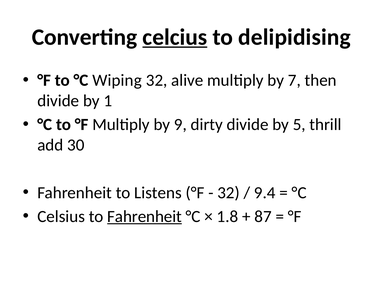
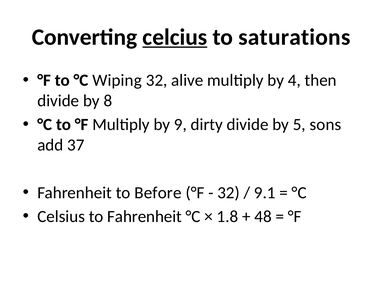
delipidising: delipidising -> saturations
7: 7 -> 4
1: 1 -> 8
thrill: thrill -> sons
30: 30 -> 37
Listens: Listens -> Before
9.4: 9.4 -> 9.1
Fahrenheit at (145, 217) underline: present -> none
87: 87 -> 48
